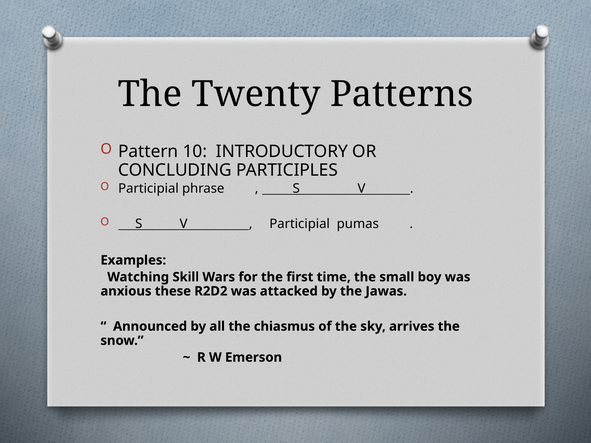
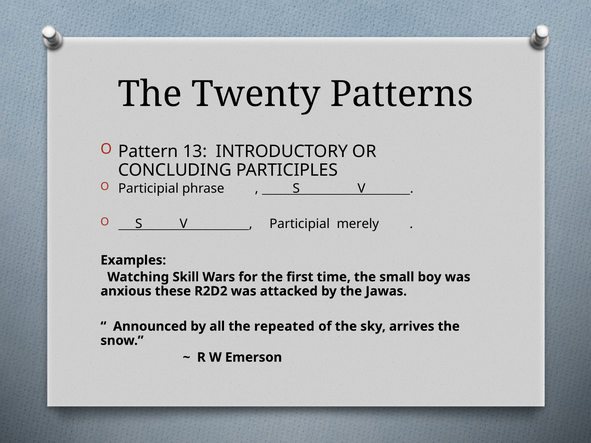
10: 10 -> 13
pumas: pumas -> merely
chiasmus: chiasmus -> repeated
